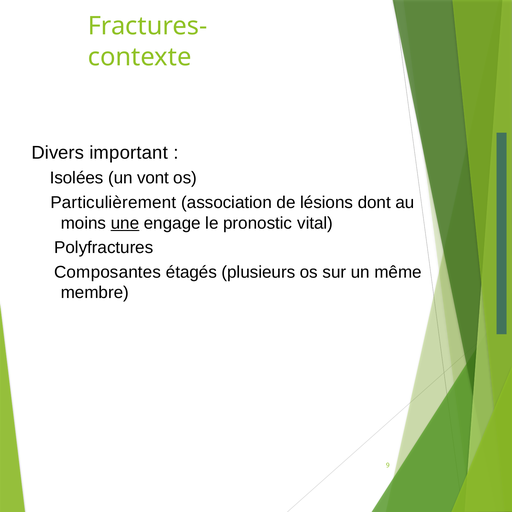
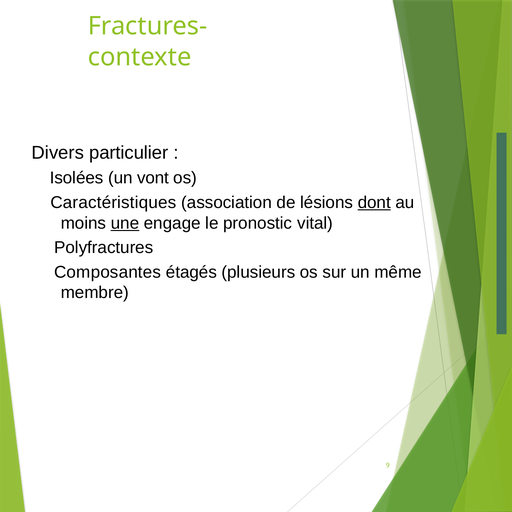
important: important -> particulier
Particulièrement: Particulièrement -> Caractéristiques
dont underline: none -> present
